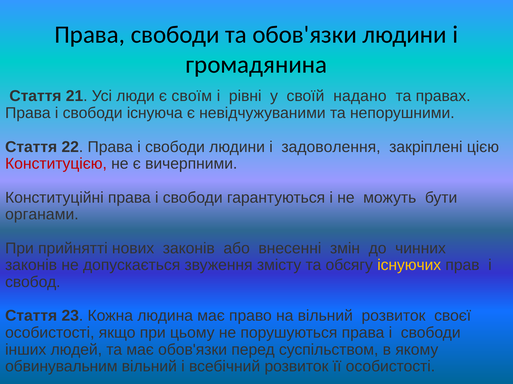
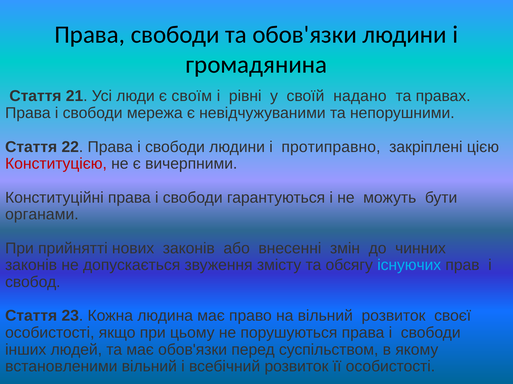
існуюча: існуюча -> мережа
задоволення: задоволення -> протиправно
існуючих colour: yellow -> light blue
обвинувальним: обвинувальним -> встановленими
